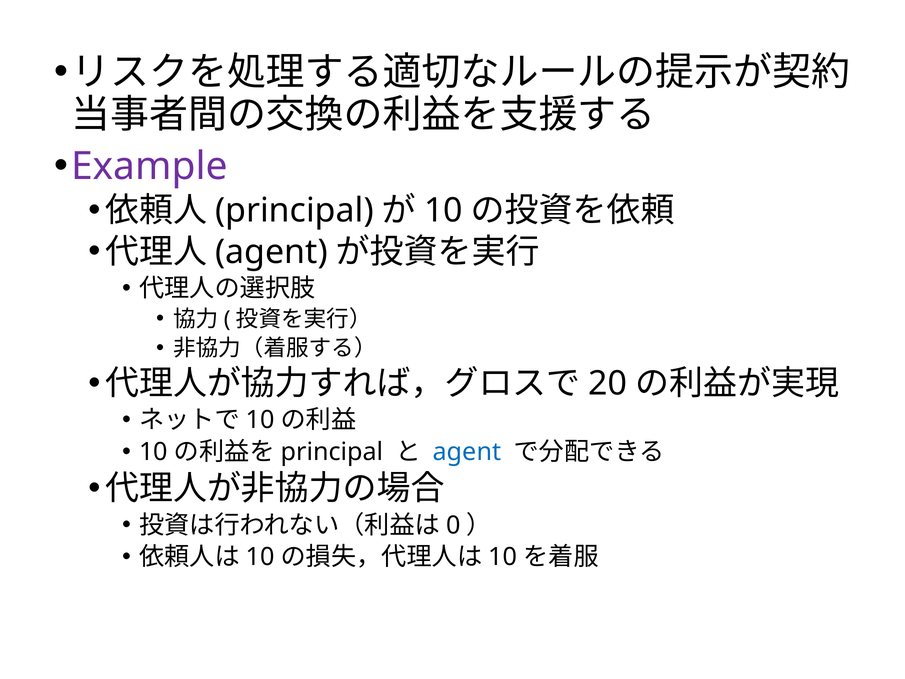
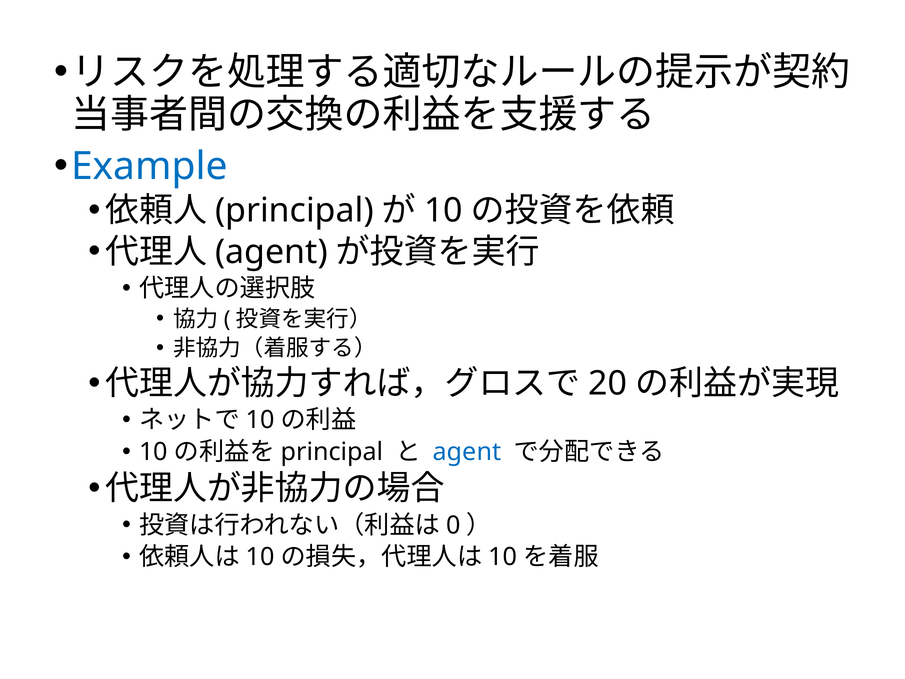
Example colour: purple -> blue
